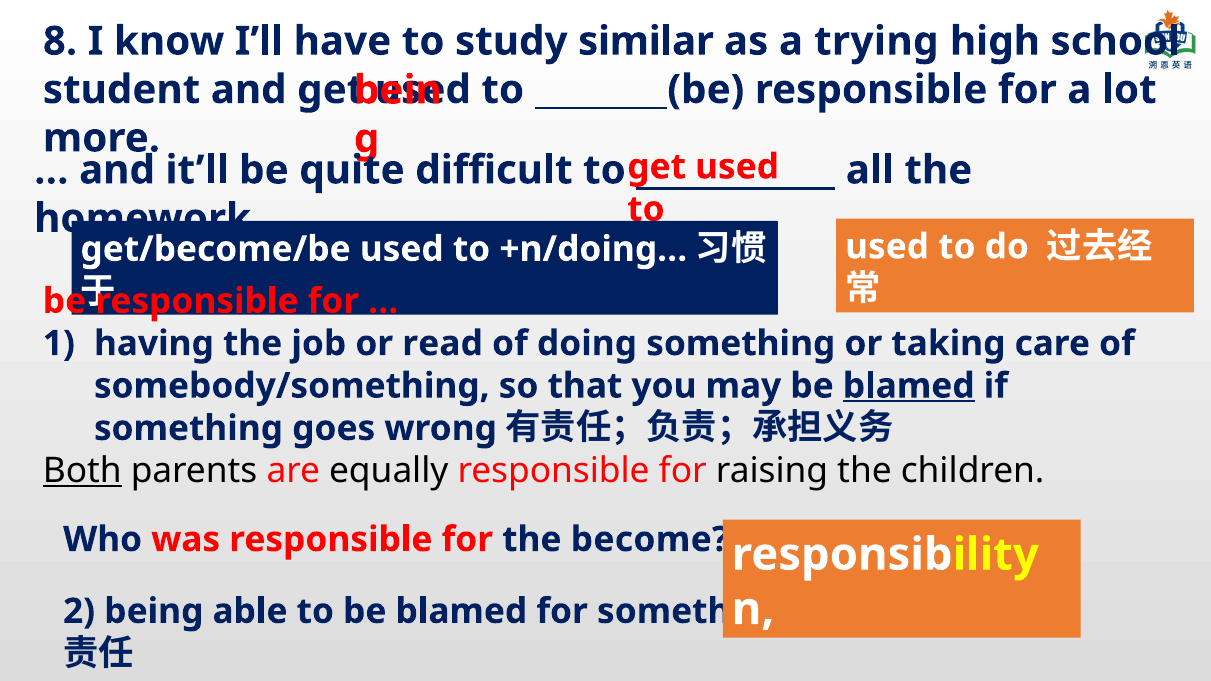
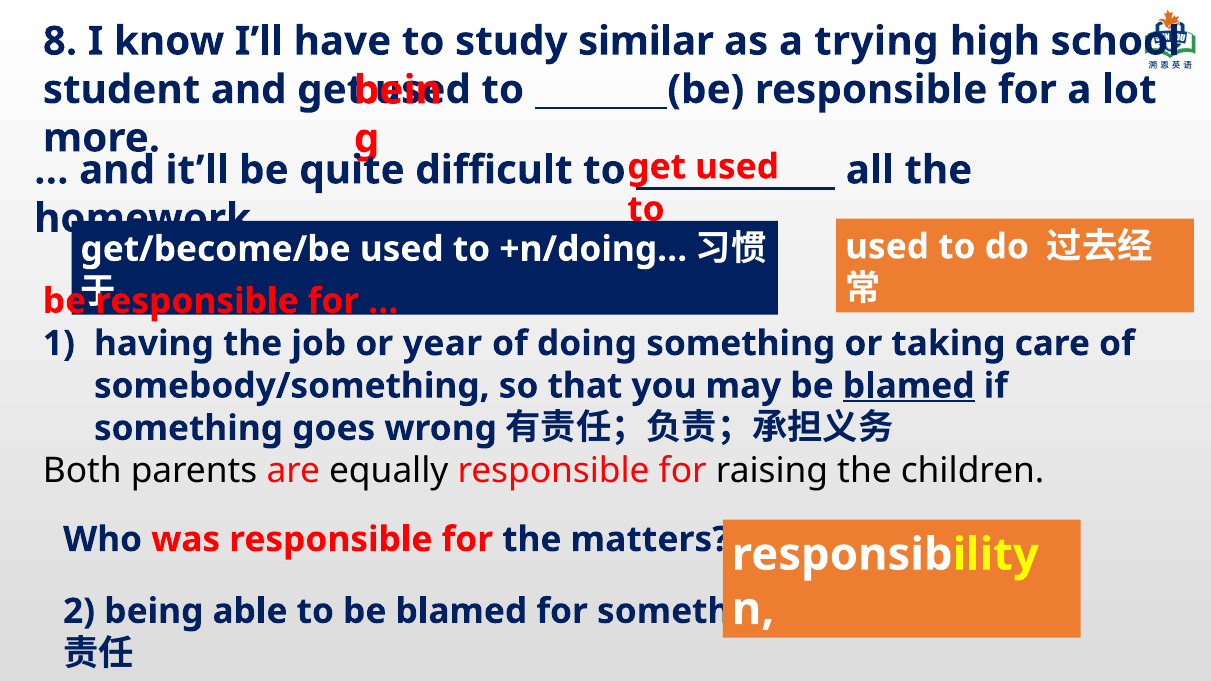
read: read -> year
Both underline: present -> none
become: become -> matters
